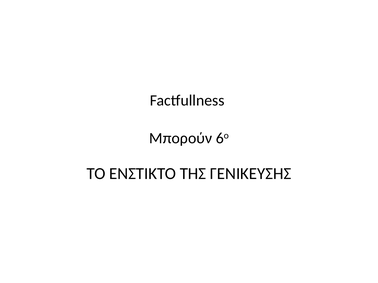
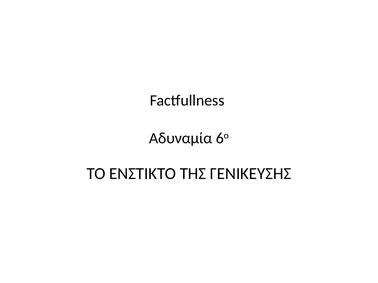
Μπορούν: Μπορούν -> Αδυναμία
